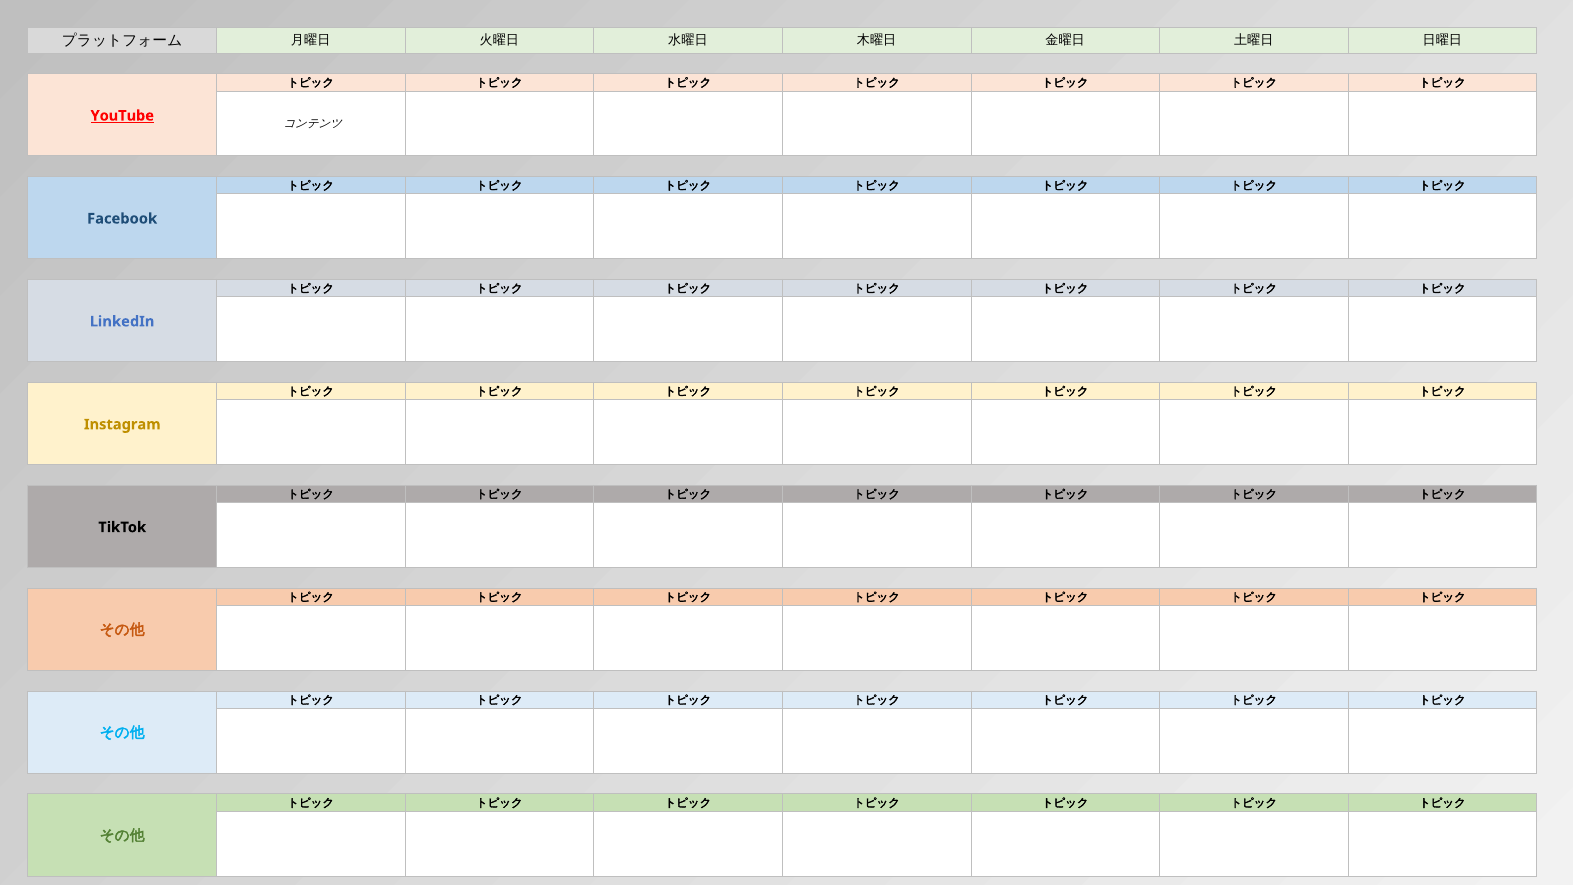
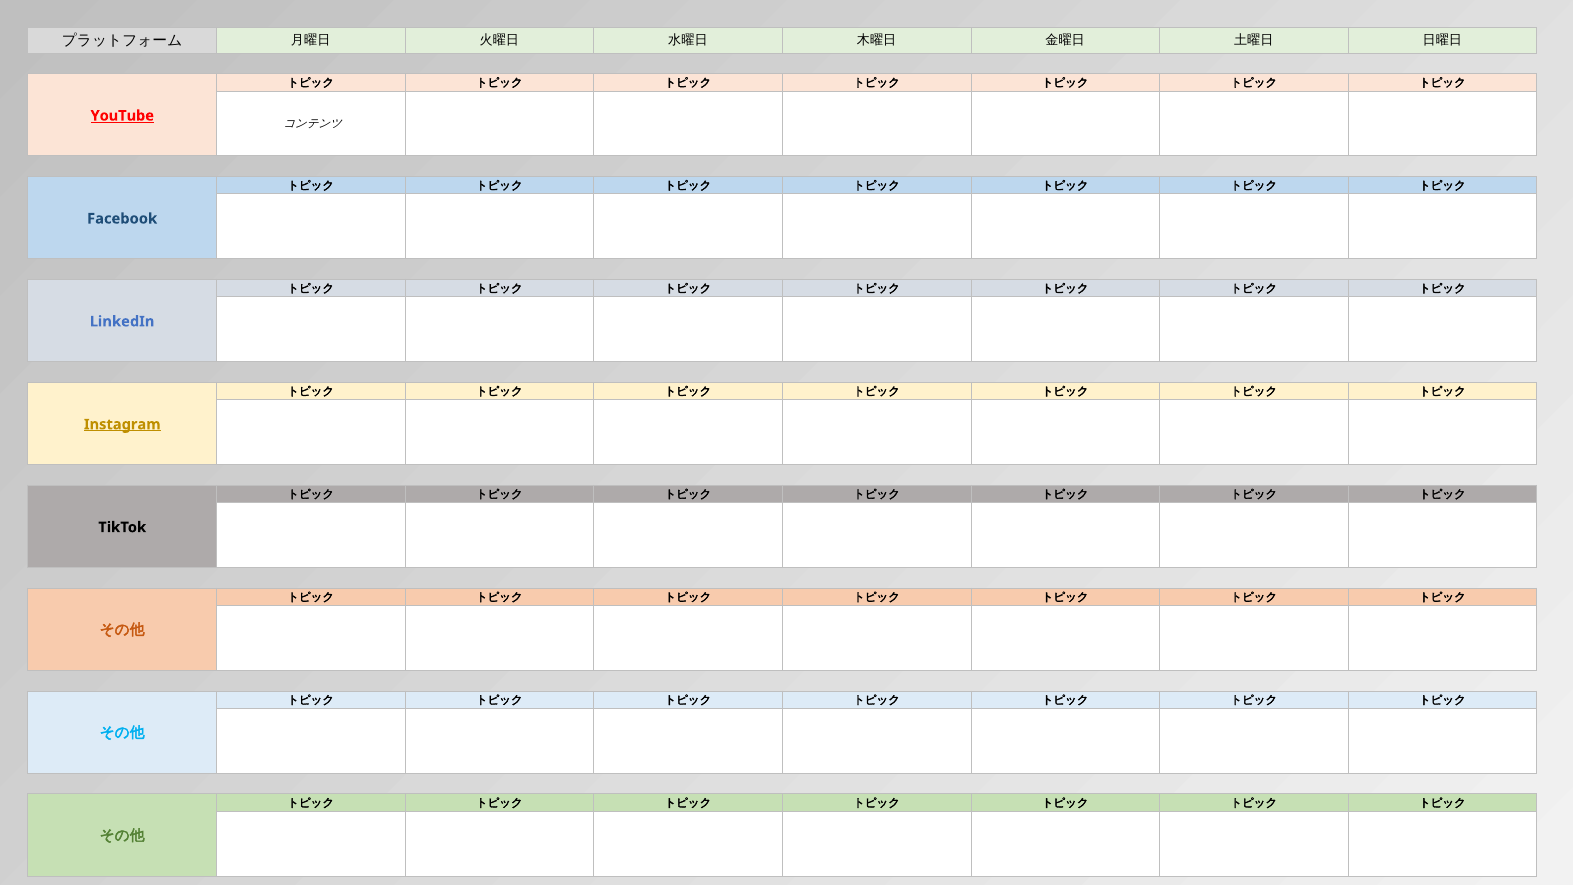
Instagram underline: none -> present
